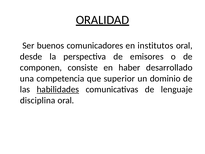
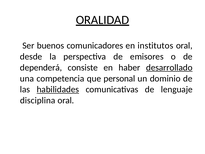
componen: componen -> dependerá
desarrollado underline: none -> present
superior: superior -> personal
